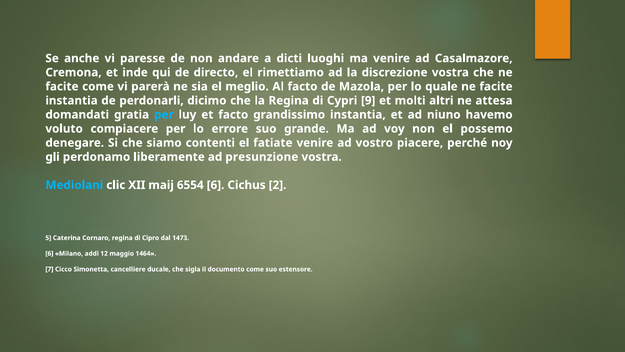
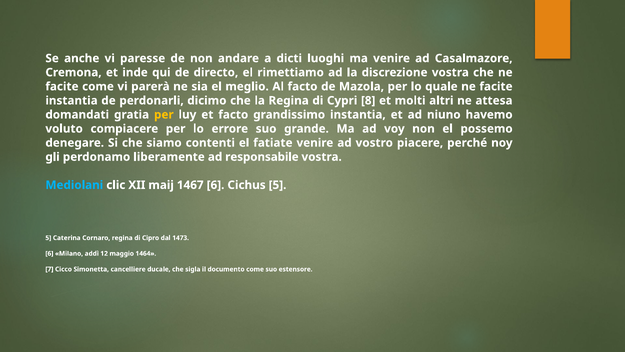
9: 9 -> 8
per at (164, 115) colour: light blue -> yellow
presunzione: presunzione -> responsabile
6554: 6554 -> 1467
Cichus 2: 2 -> 5
